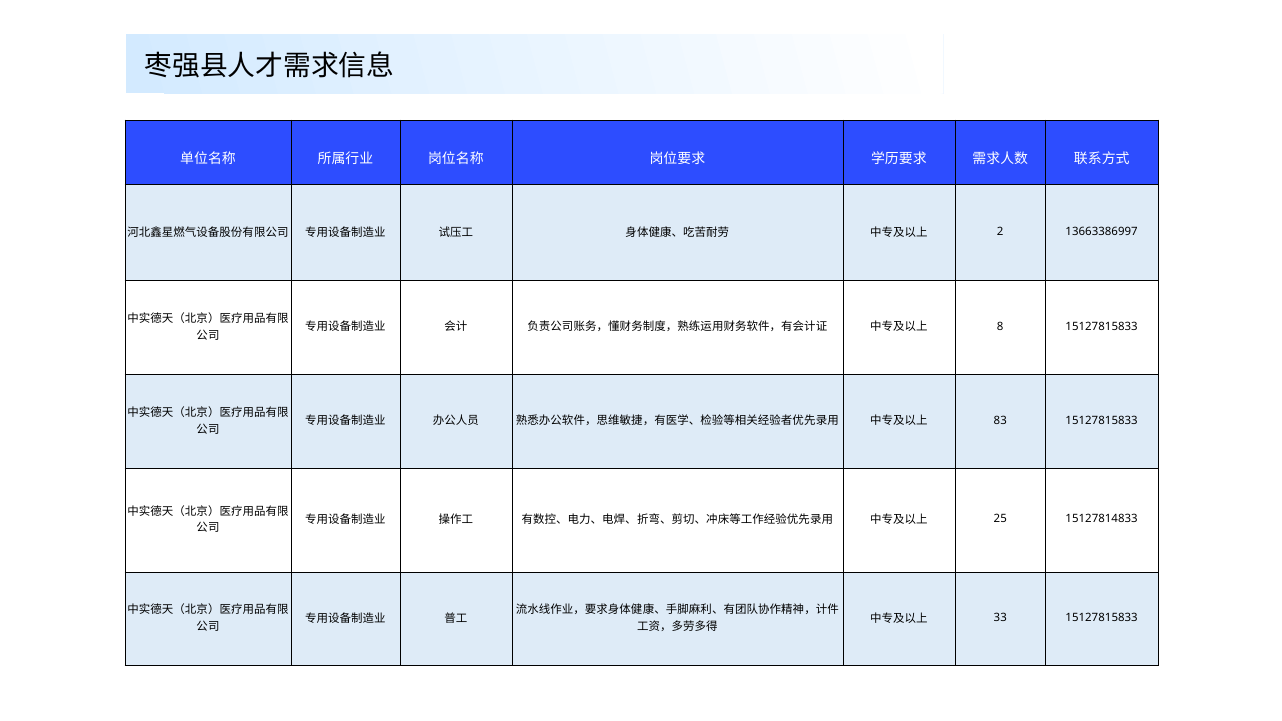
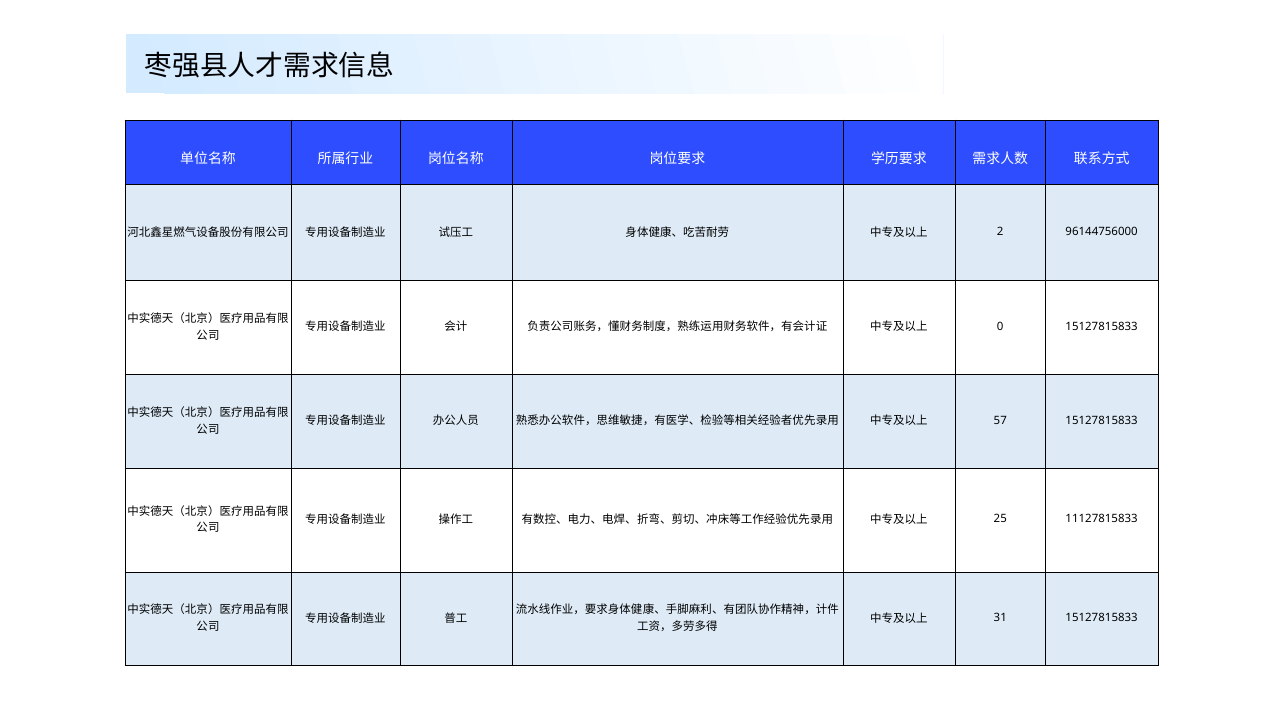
13663386997: 13663386997 -> 96144756000
8: 8 -> 0
83: 83 -> 57
15127814833: 15127814833 -> 11127815833
33: 33 -> 31
